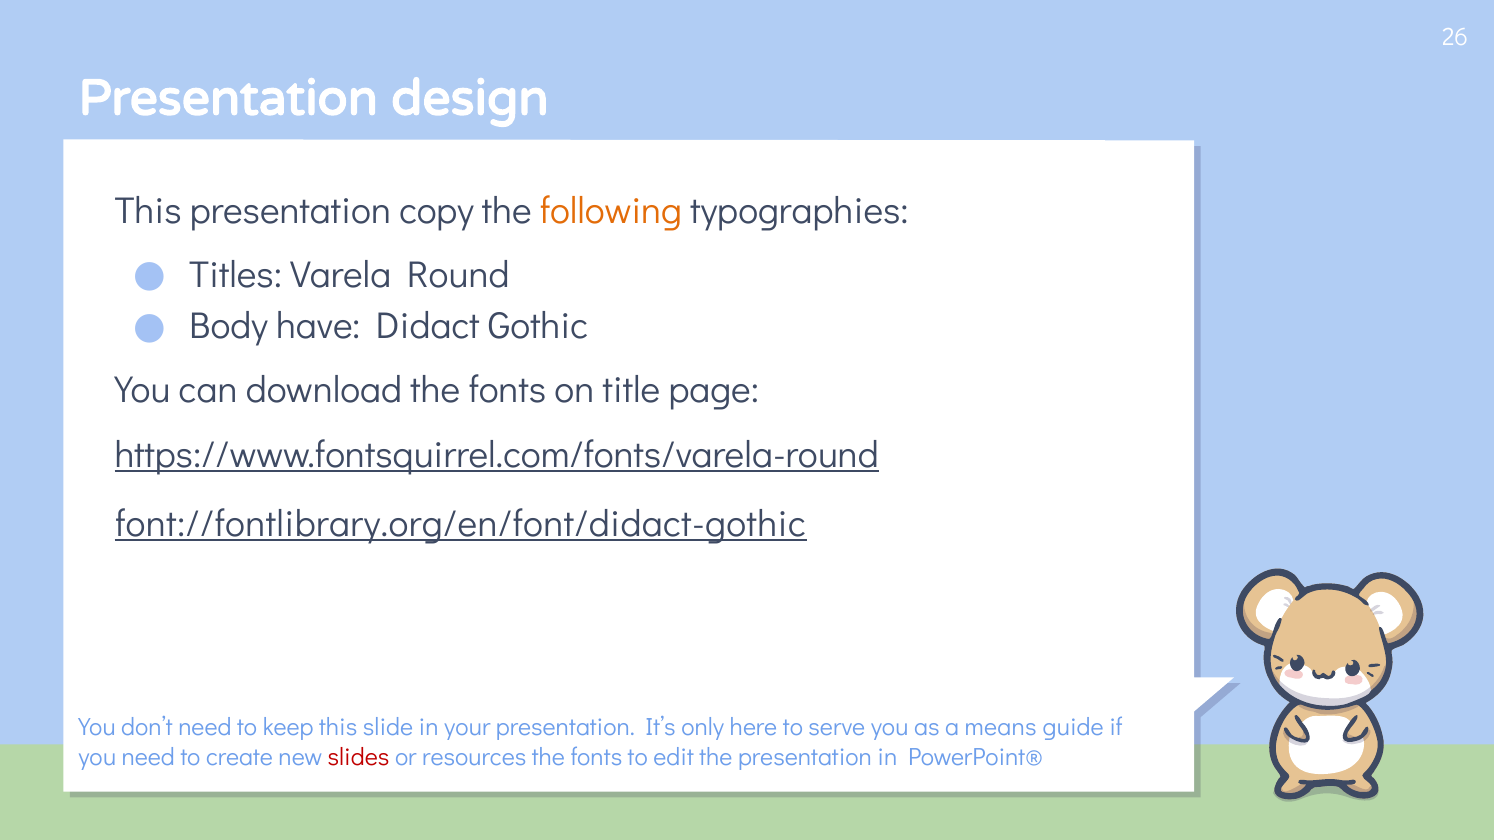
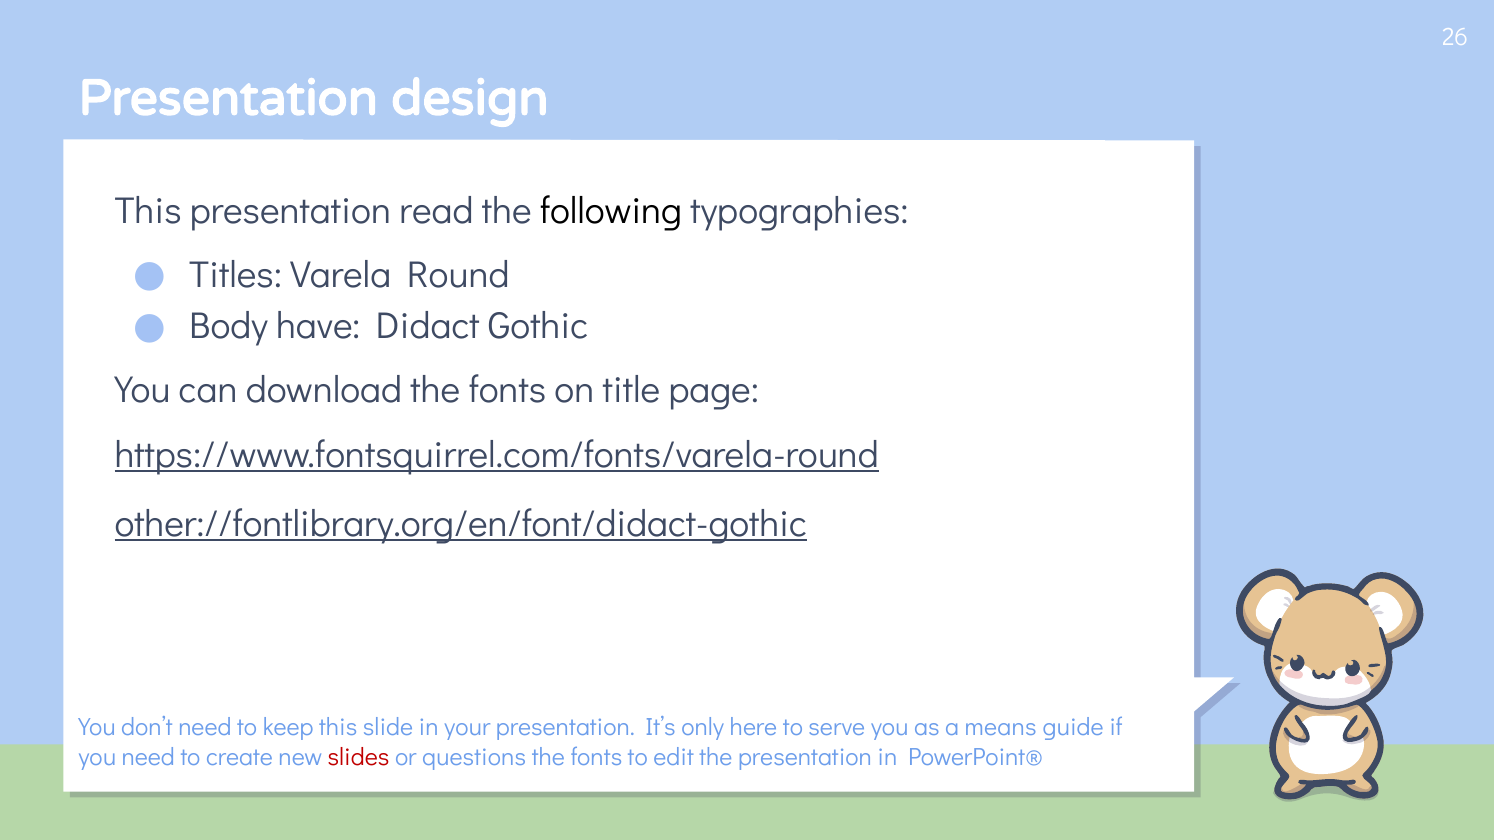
copy: copy -> read
following colour: orange -> black
font://fontlibrary.org/en/font/didact-gothic: font://fontlibrary.org/en/font/didact-gothic -> other://fontlibrary.org/en/font/didact-gothic
resources: resources -> questions
